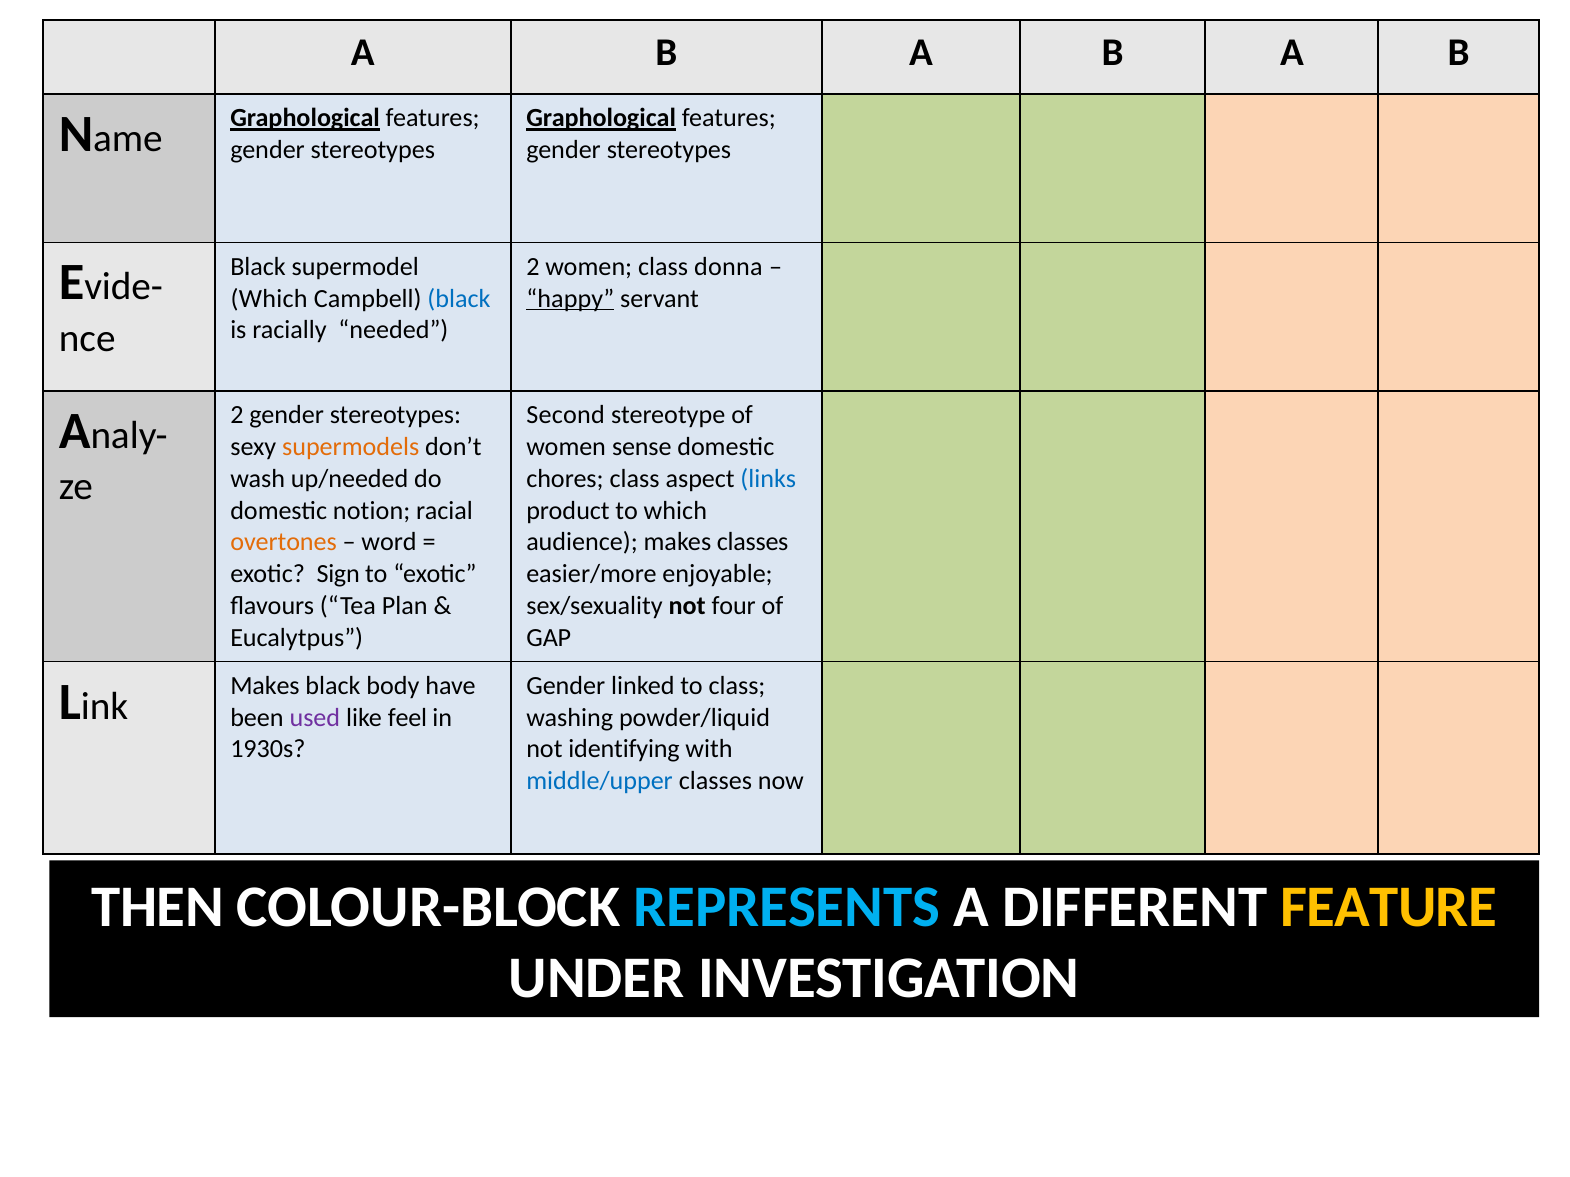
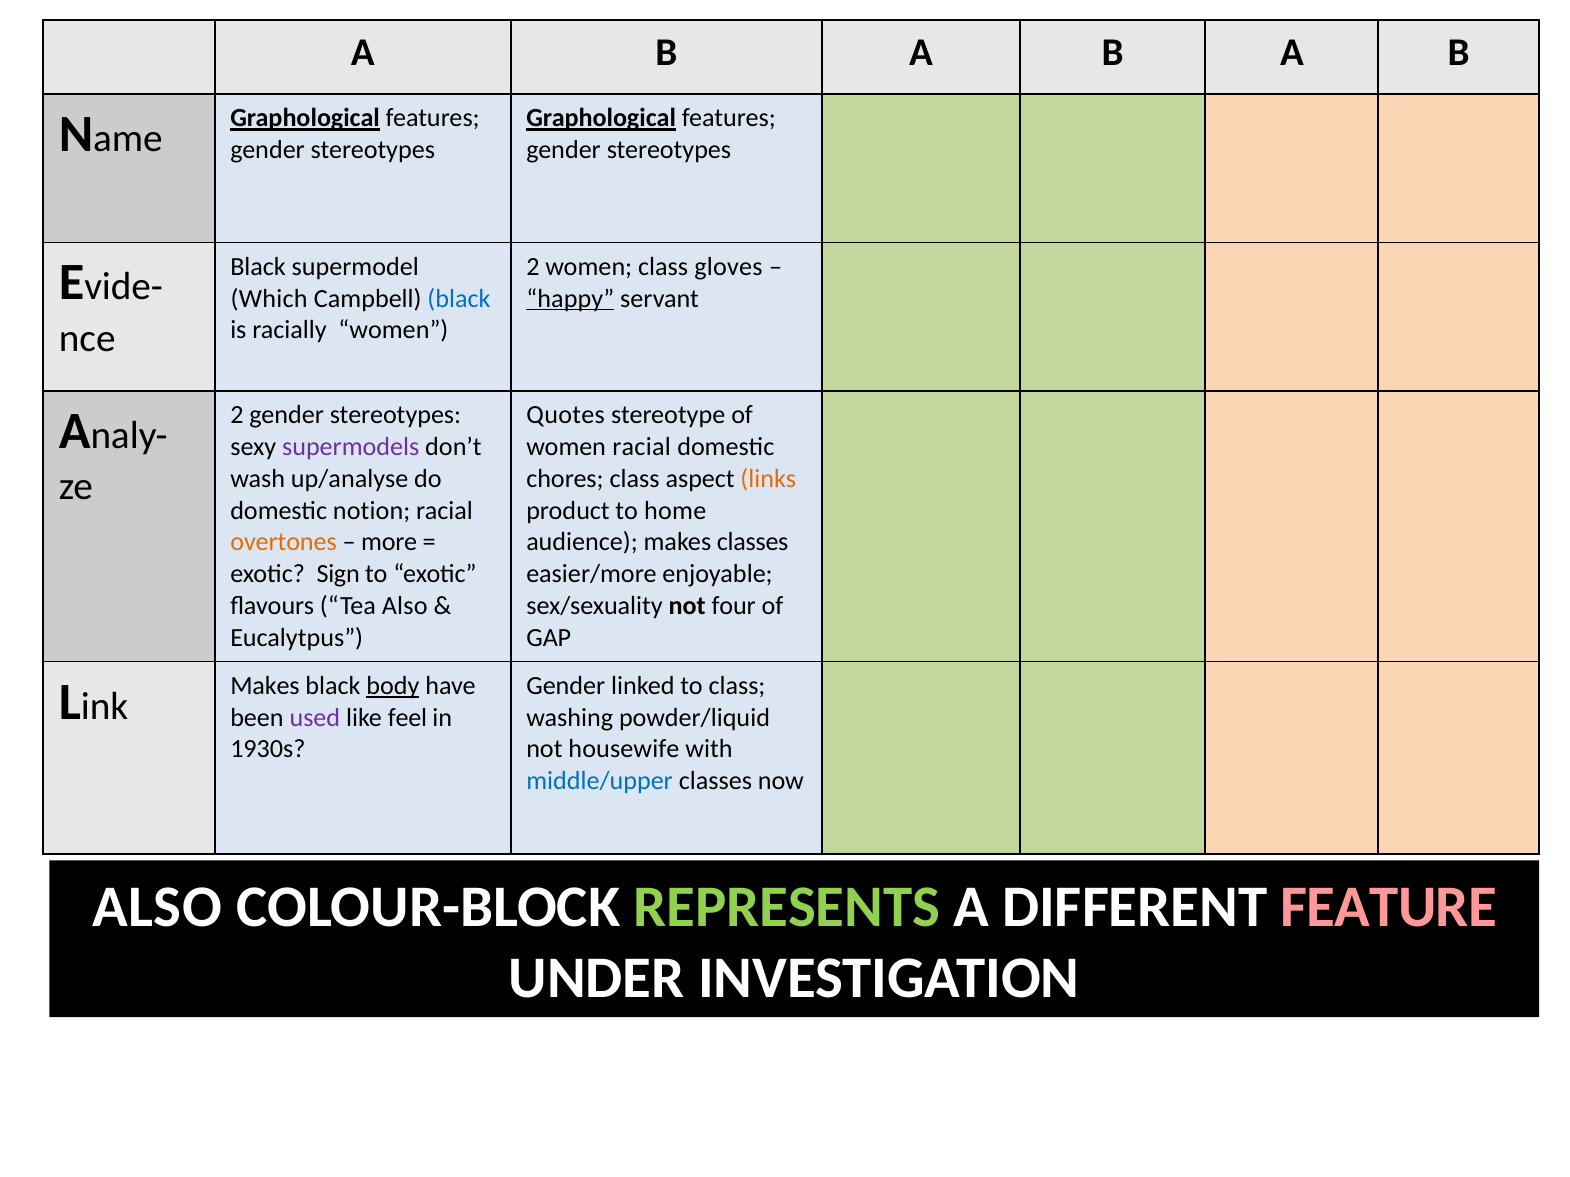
donna: donna -> gloves
racially needed: needed -> women
Second: Second -> Quotes
supermodels colour: orange -> purple
women sense: sense -> racial
up/needed: up/needed -> up/analyse
links colour: blue -> orange
to which: which -> home
word: word -> more
Tea Plan: Plan -> Also
body underline: none -> present
identifying: identifying -> housewife
THEN at (158, 908): THEN -> ALSO
REPRESENTS colour: light blue -> light green
FEATURE colour: yellow -> pink
